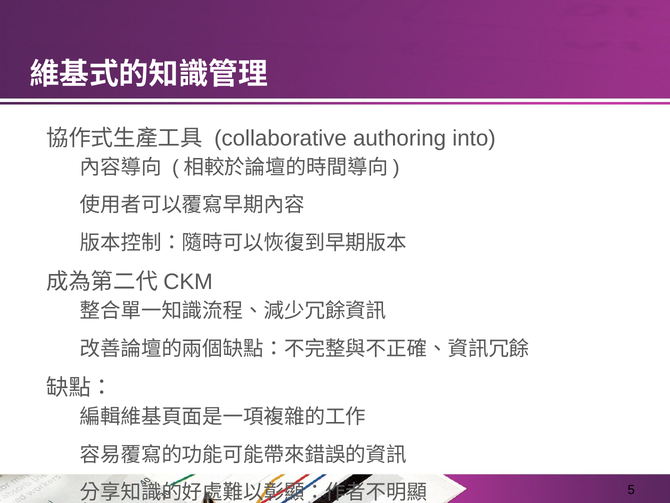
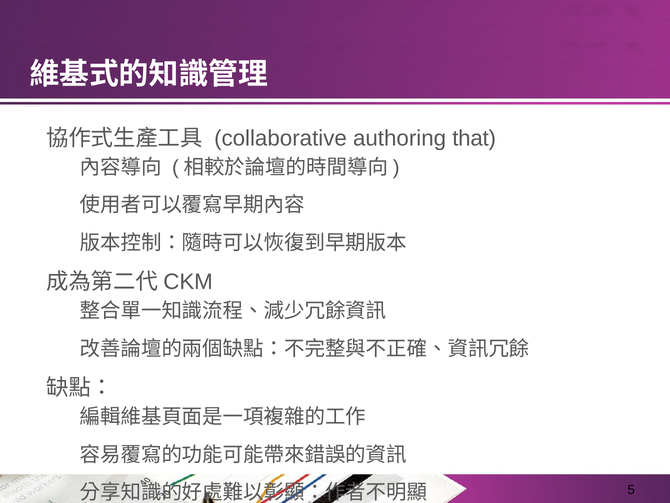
into: into -> that
